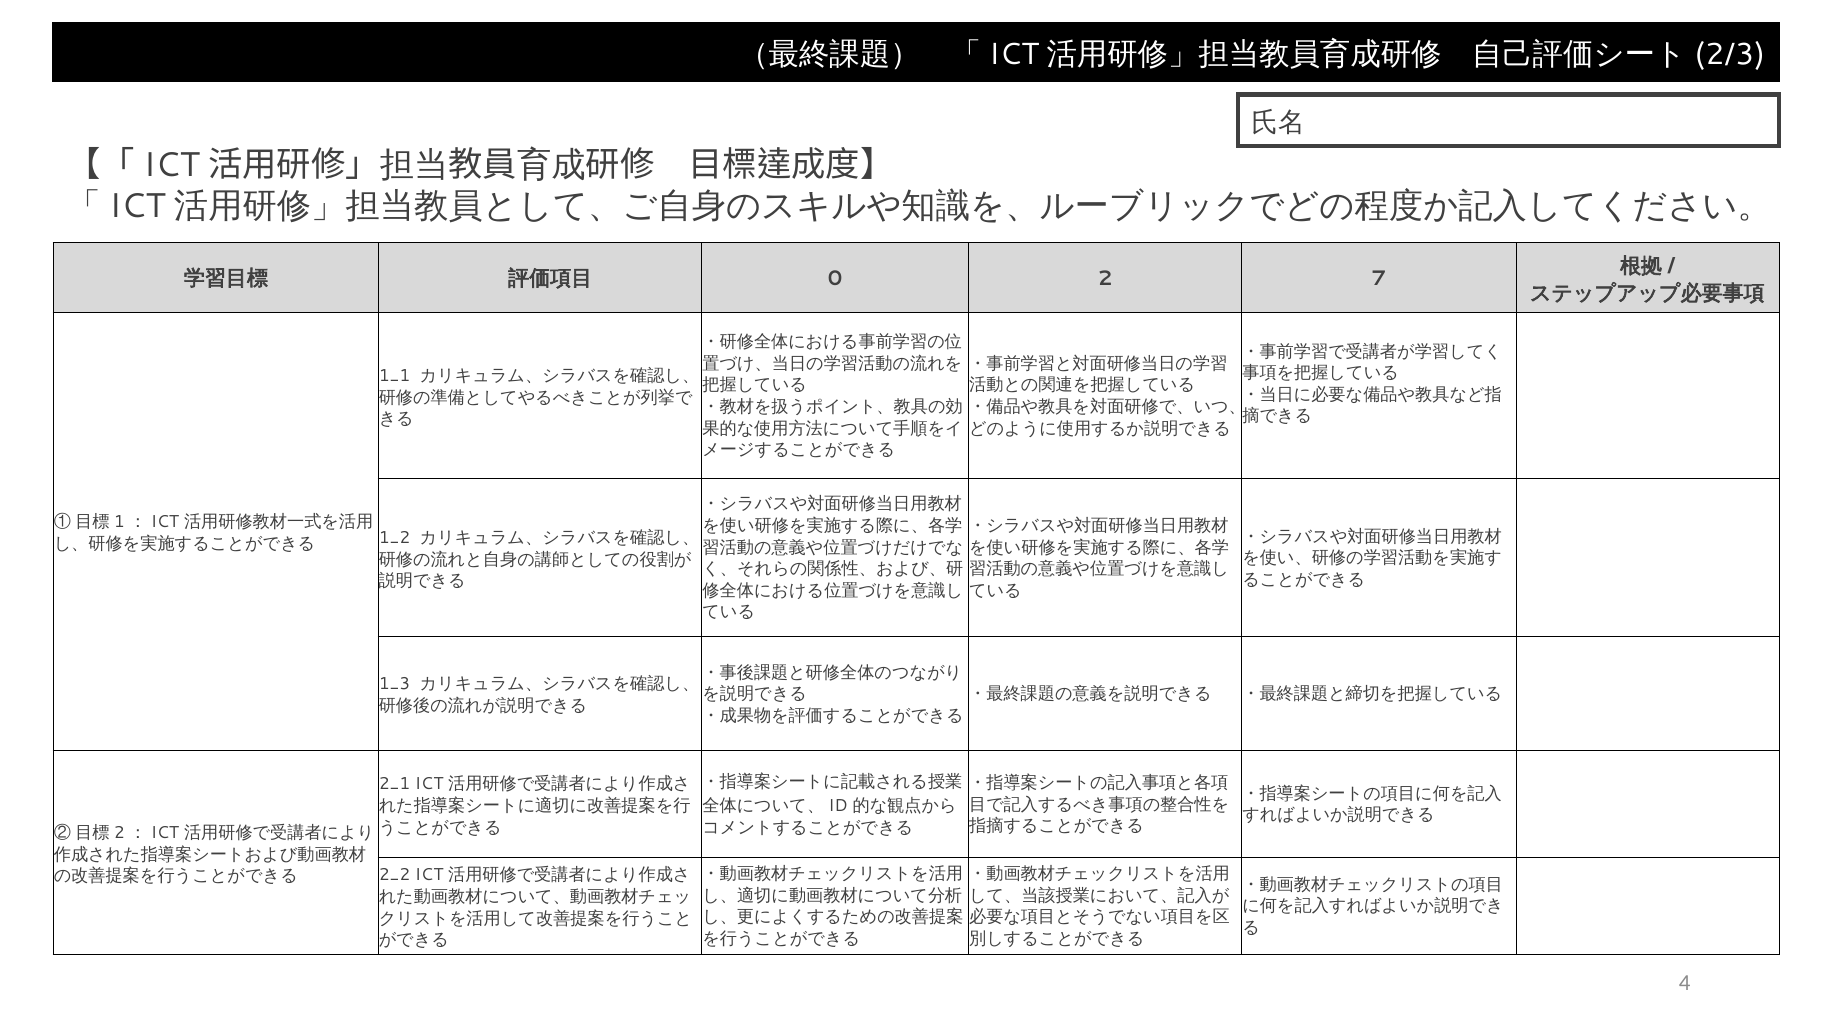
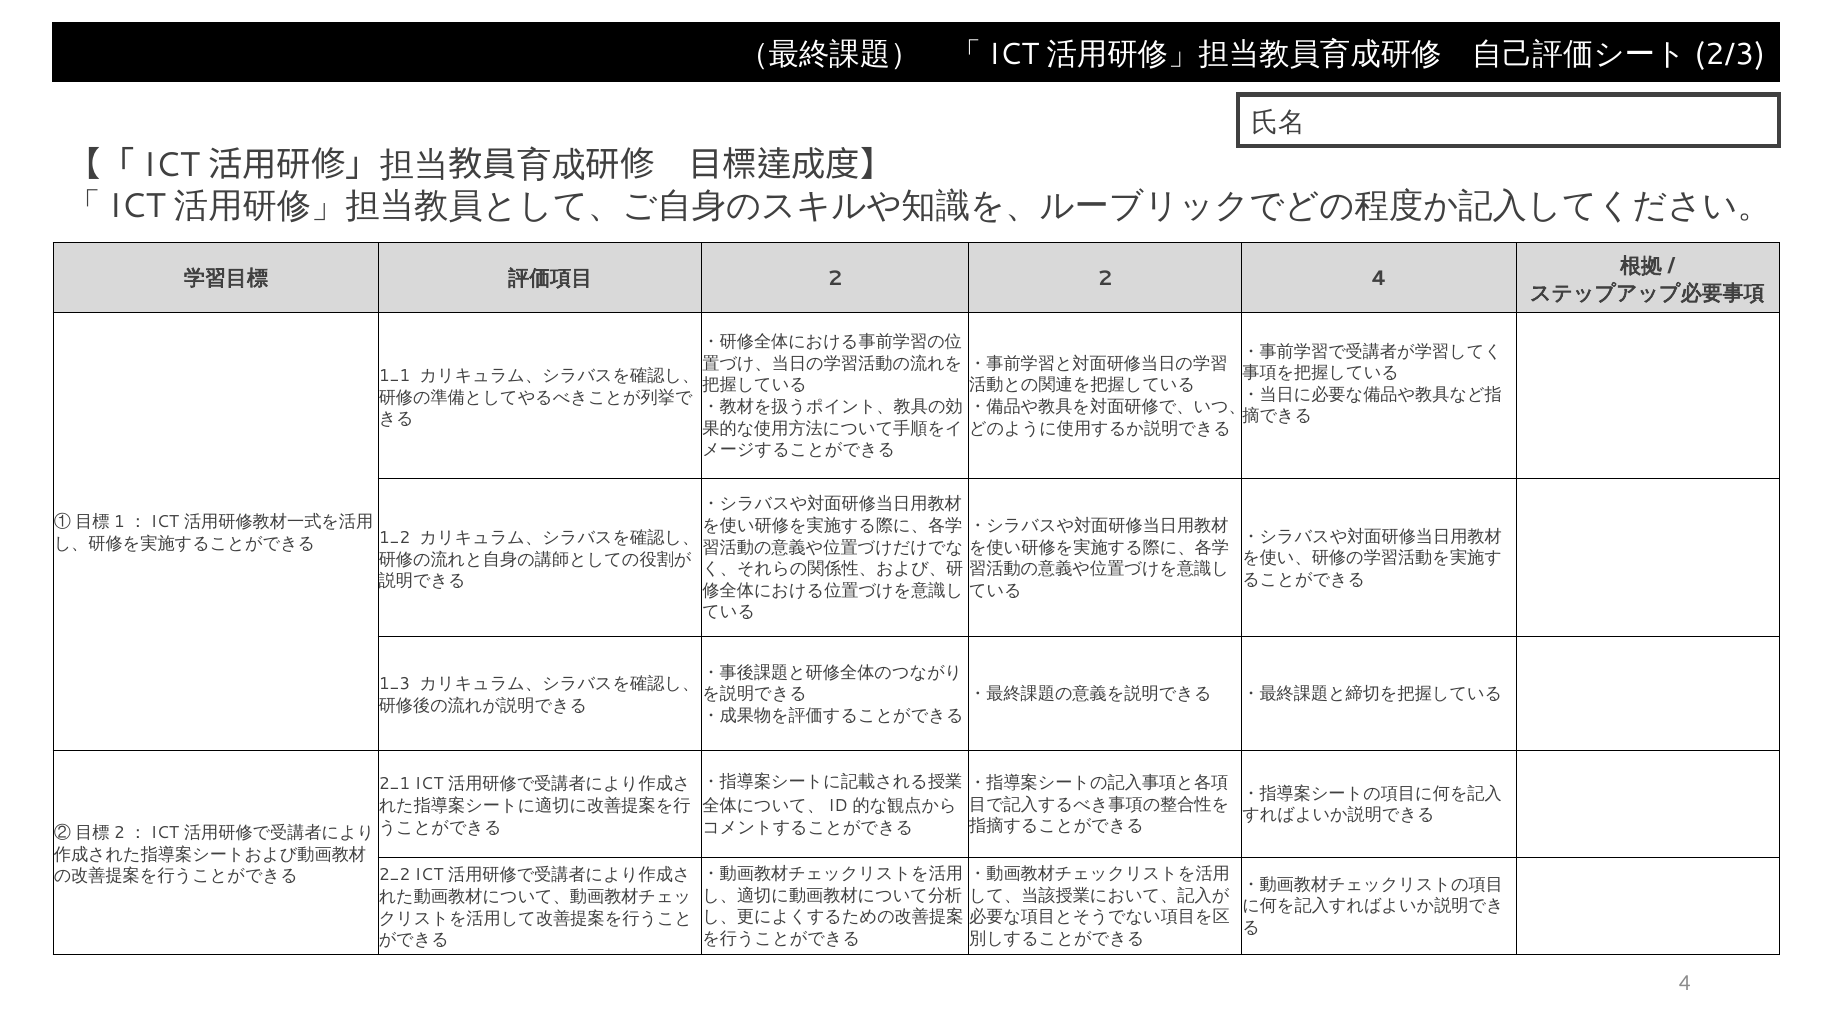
0 at (835, 279): 0 -> 2
2 7: 7 -> 4
